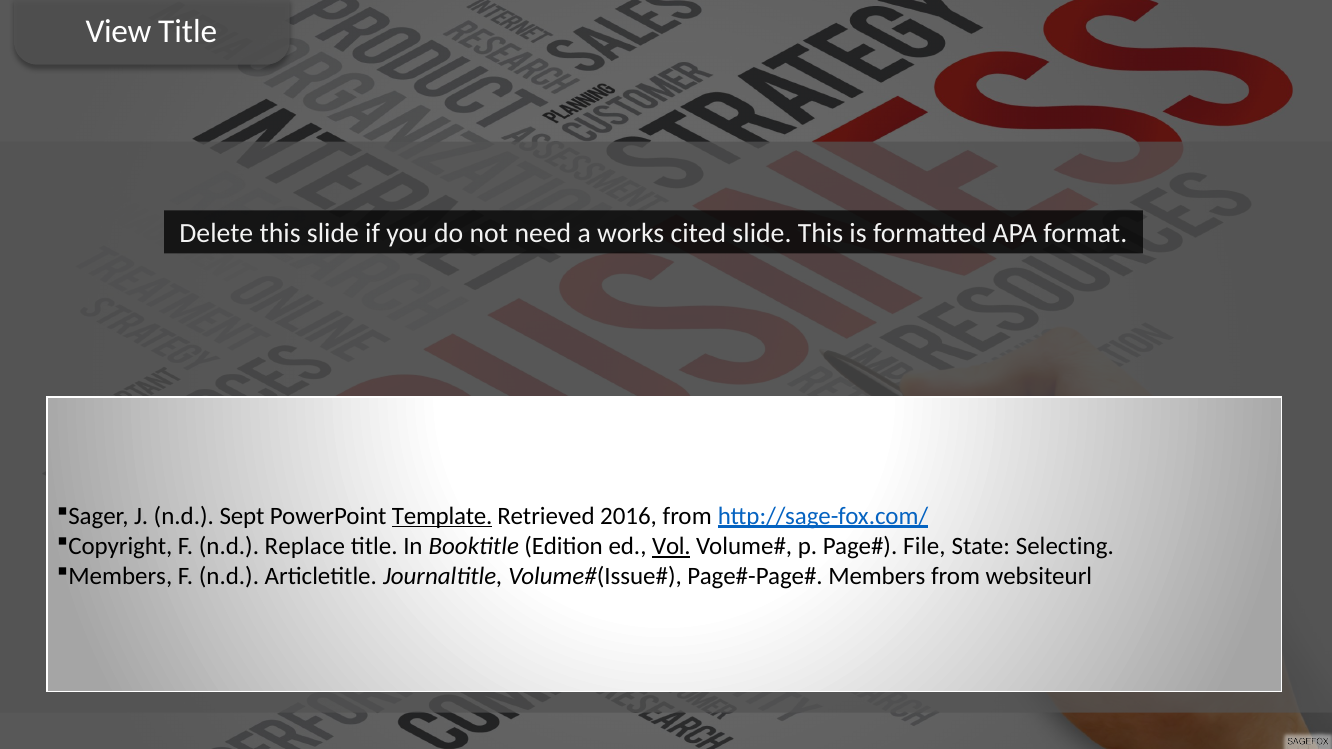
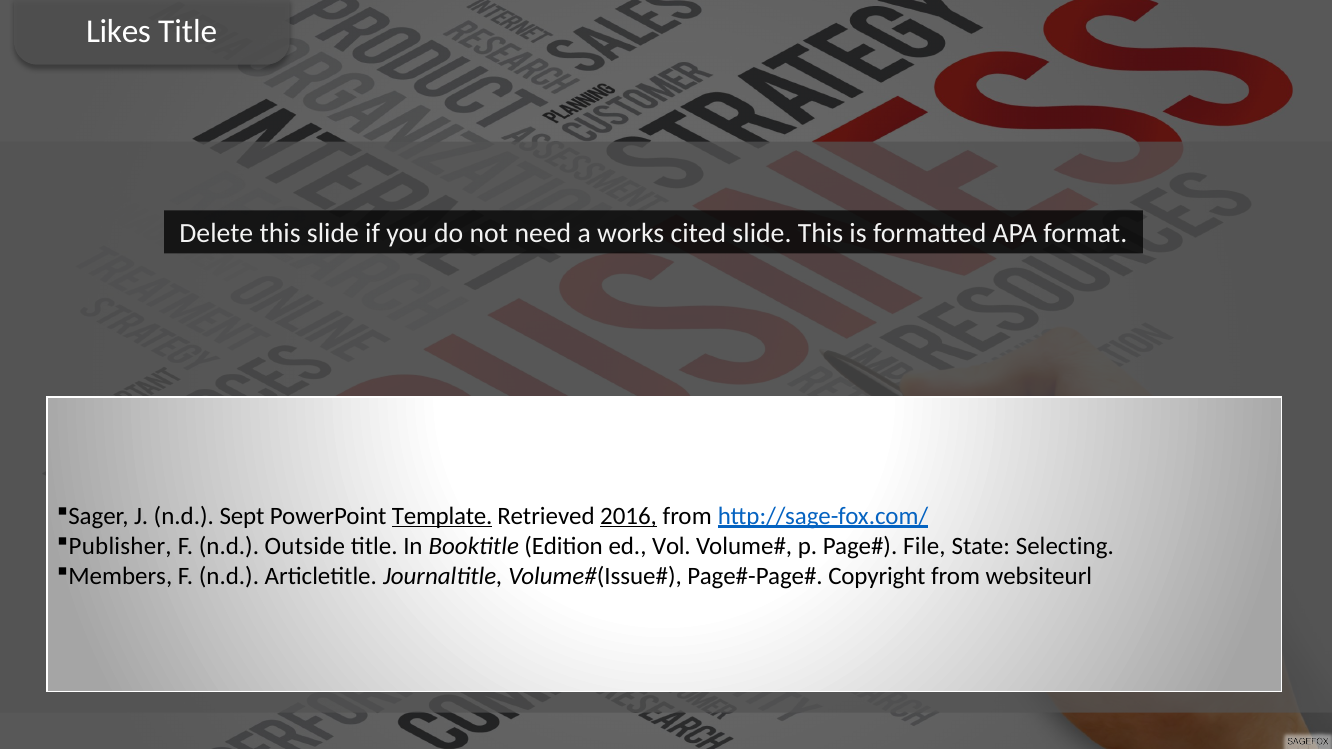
View: View -> Likes
2016 underline: none -> present
Copyright: Copyright -> Publisher
Replace: Replace -> Outside
Vol underline: present -> none
Members at (877, 576): Members -> Copyright
